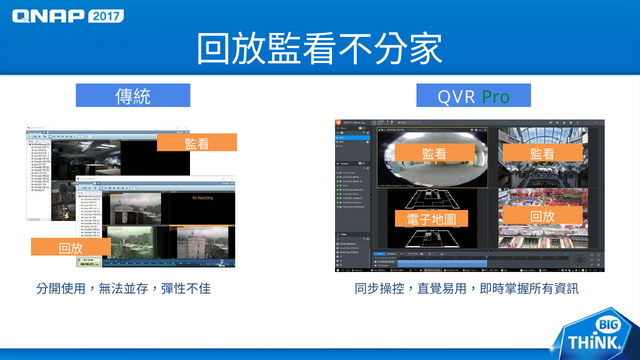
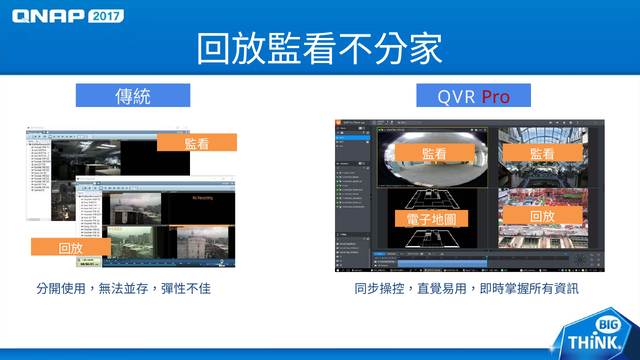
Pro colour: green -> red
